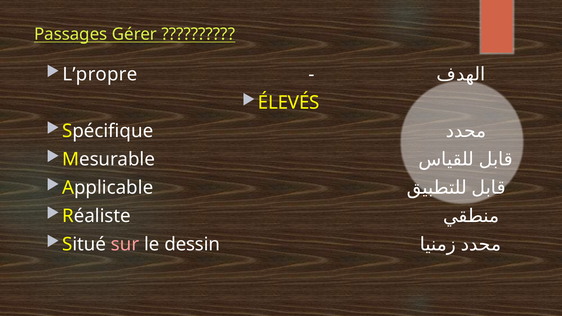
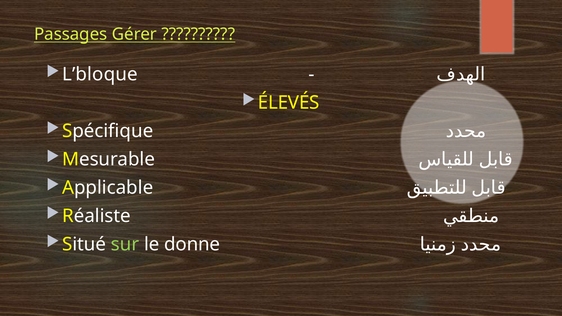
L’propre: L’propre -> L’bloque
sur colour: pink -> light green
dessin: dessin -> donne
